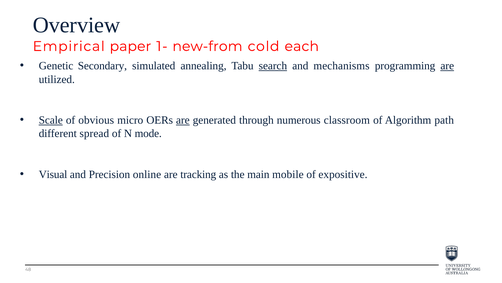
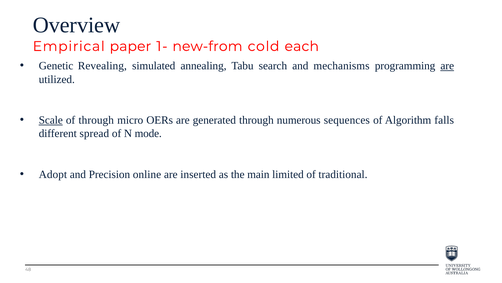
Secondary: Secondary -> Revealing
search underline: present -> none
of obvious: obvious -> through
are at (183, 120) underline: present -> none
classroom: classroom -> sequences
path: path -> falls
Visual: Visual -> Adopt
tracking: tracking -> inserted
mobile: mobile -> limited
expositive: expositive -> traditional
